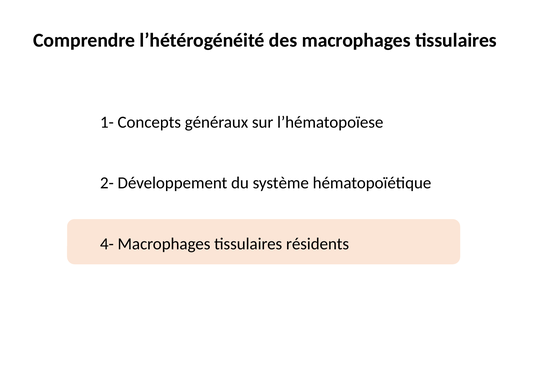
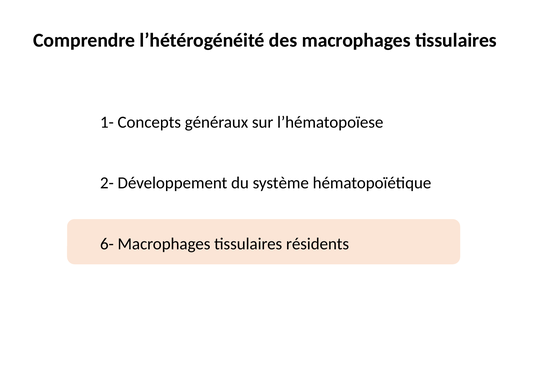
4-: 4- -> 6-
